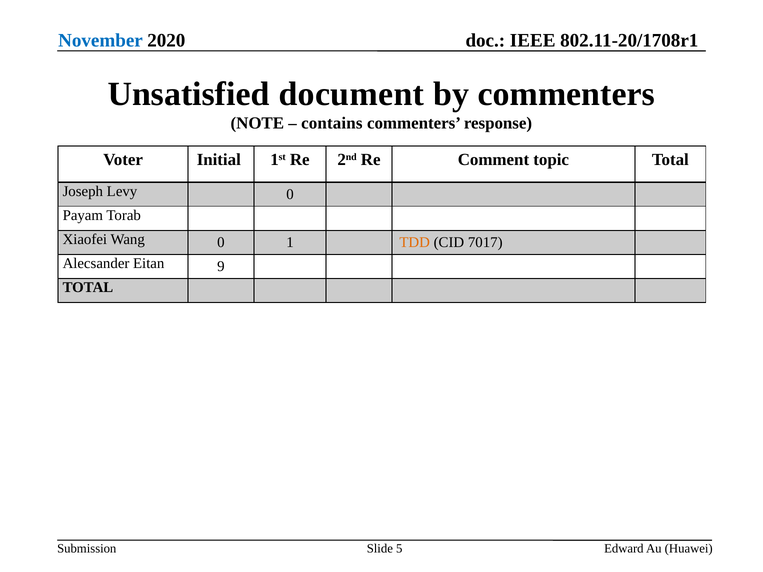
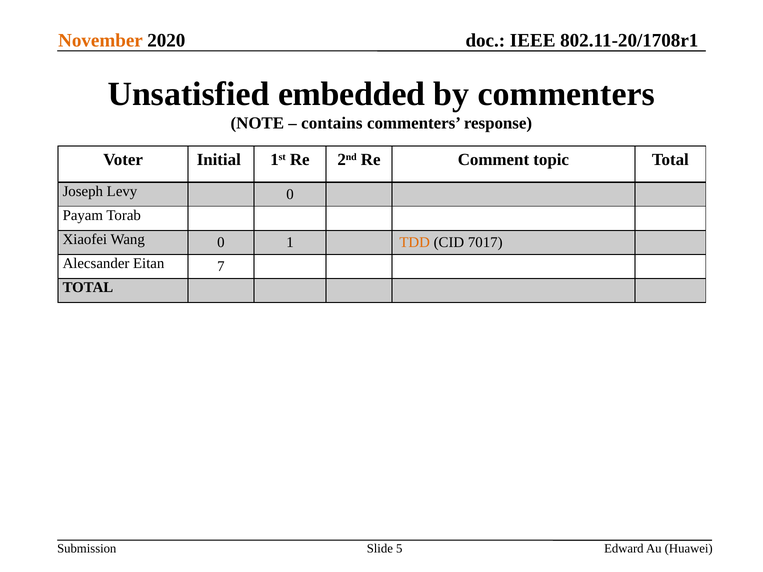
November colour: blue -> orange
document: document -> embedded
9: 9 -> 7
